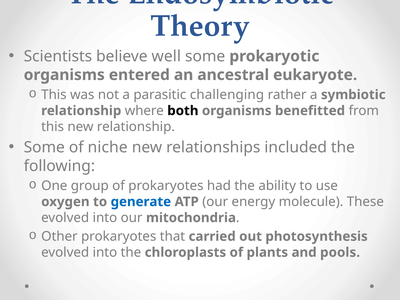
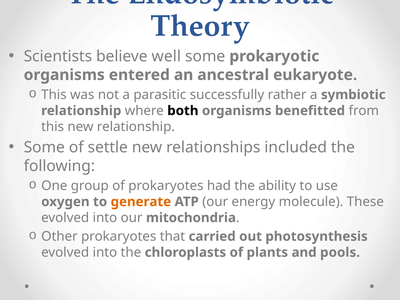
challenging: challenging -> successfully
niche: niche -> settle
generate colour: blue -> orange
